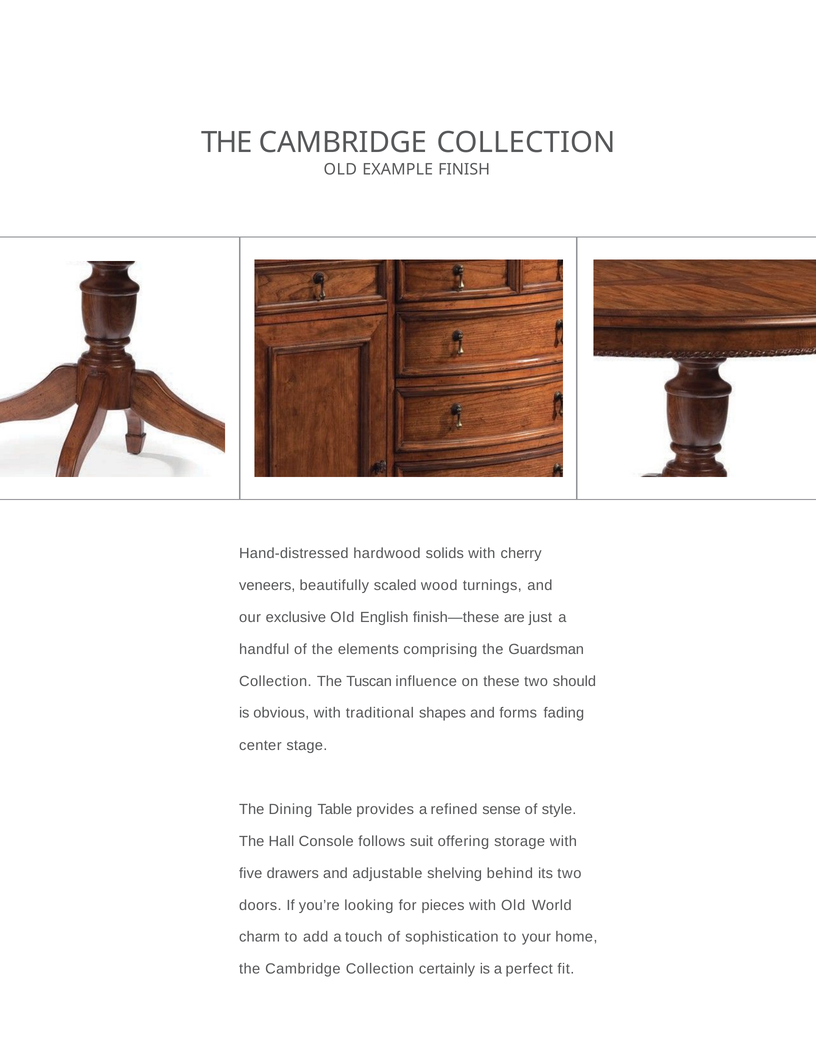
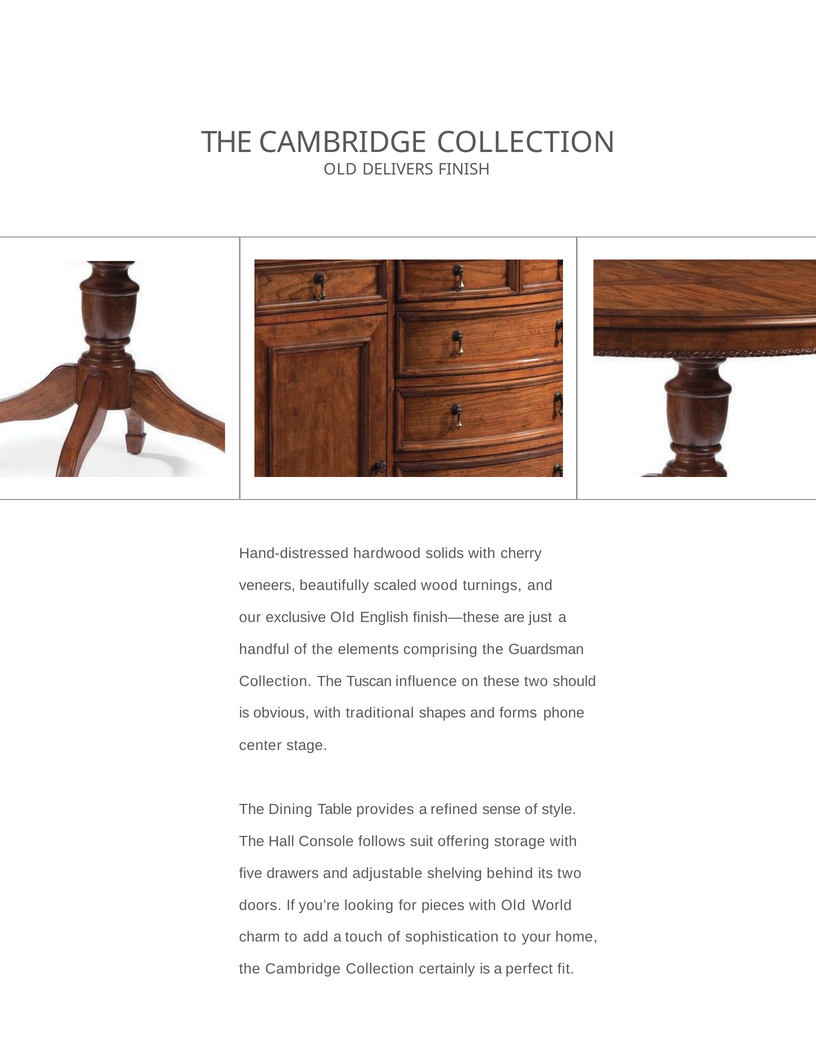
EXAMPLE: EXAMPLE -> DELIVERS
fading: fading -> phone
